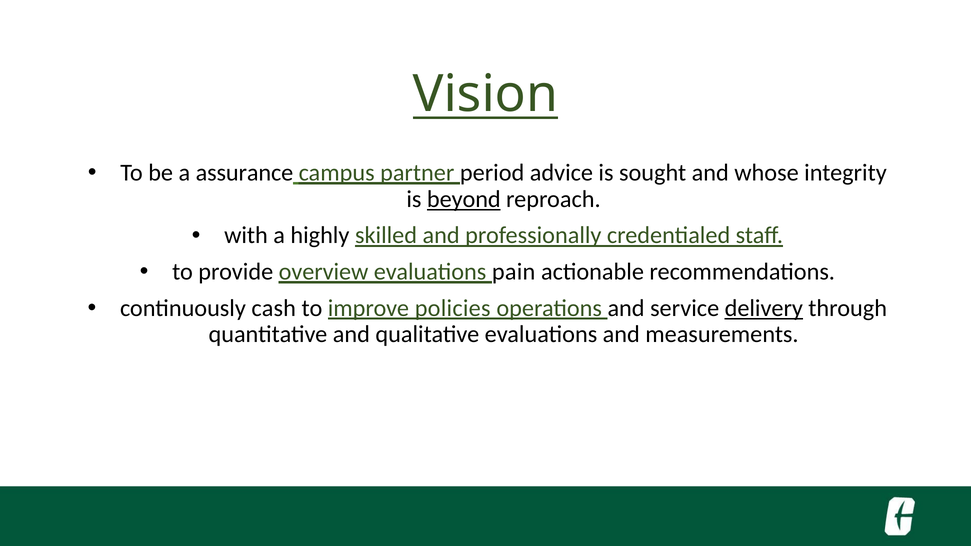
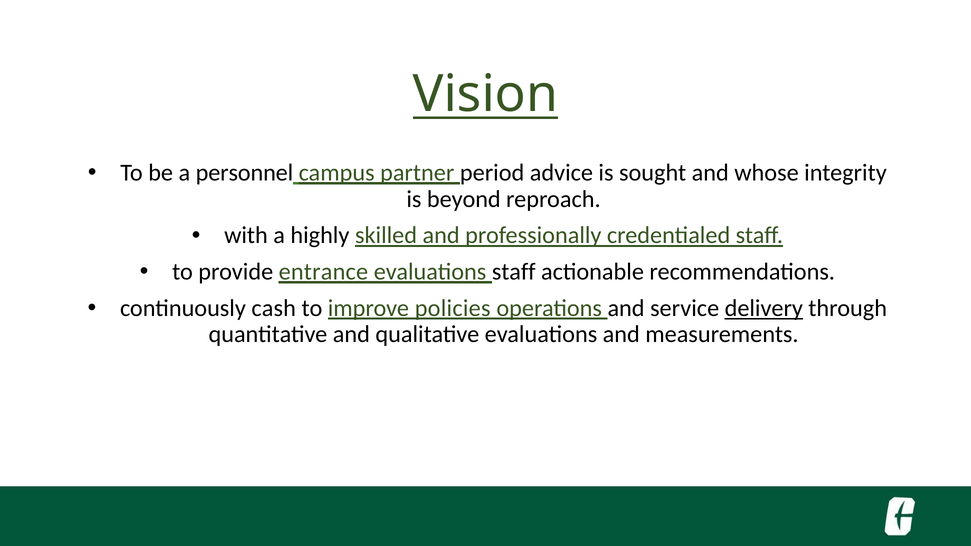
assurance: assurance -> personnel
beyond underline: present -> none
overview: overview -> entrance
evaluations pain: pain -> staff
